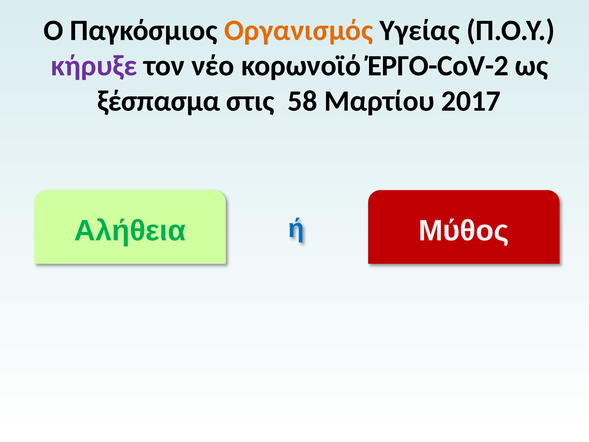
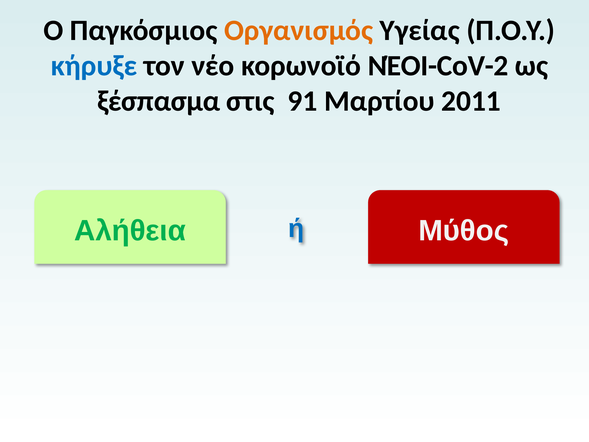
κήρυξε colour: purple -> blue
ΈΡΓΟ-CoV-2: ΈΡΓΟ-CoV-2 -> ΝΈΟΙ-CoV-2
58: 58 -> 91
2017: 2017 -> 2011
